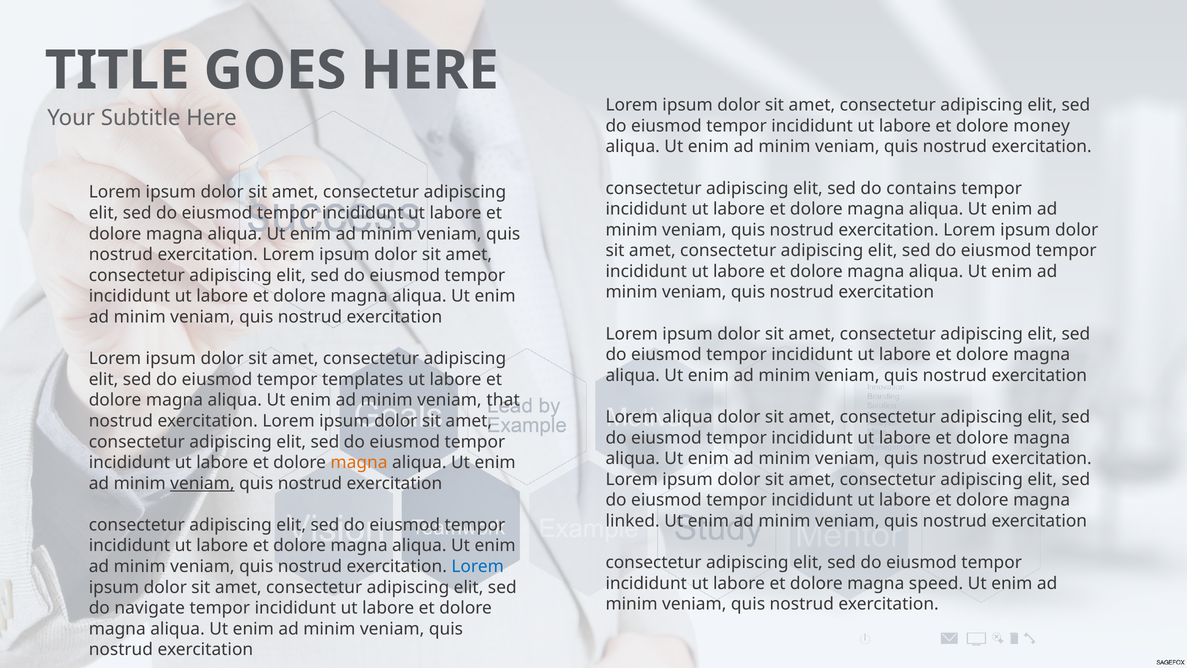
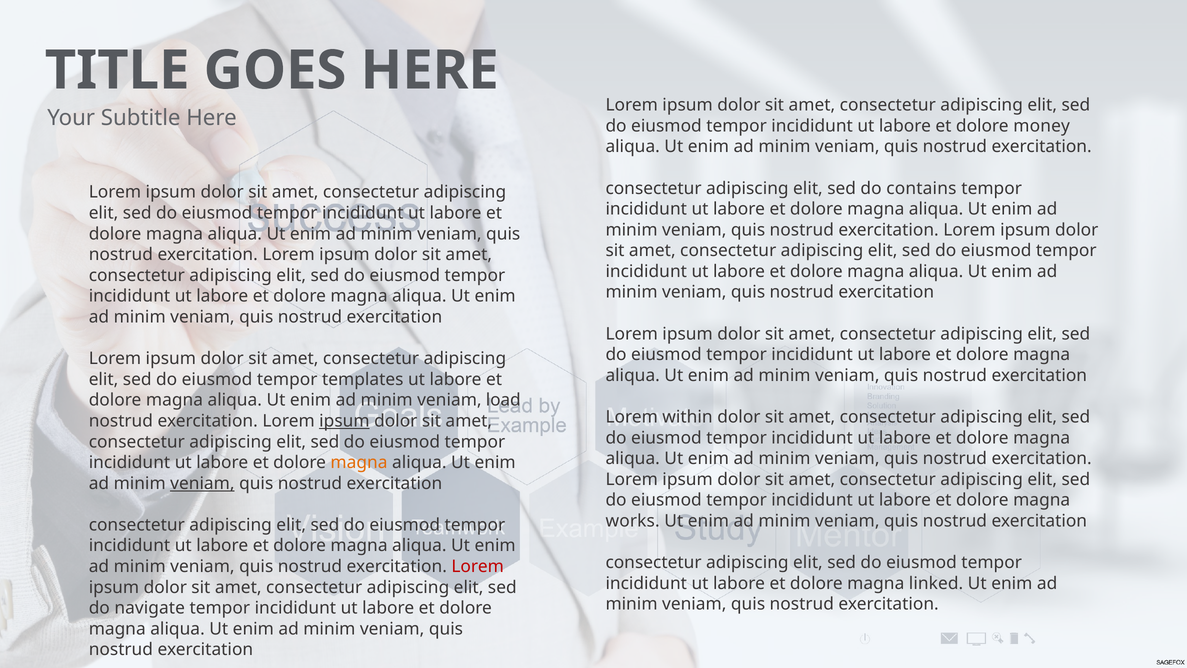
that: that -> load
Lorem aliqua: aliqua -> within
ipsum at (344, 421) underline: none -> present
linked: linked -> works
Lorem at (478, 566) colour: blue -> red
speed: speed -> linked
